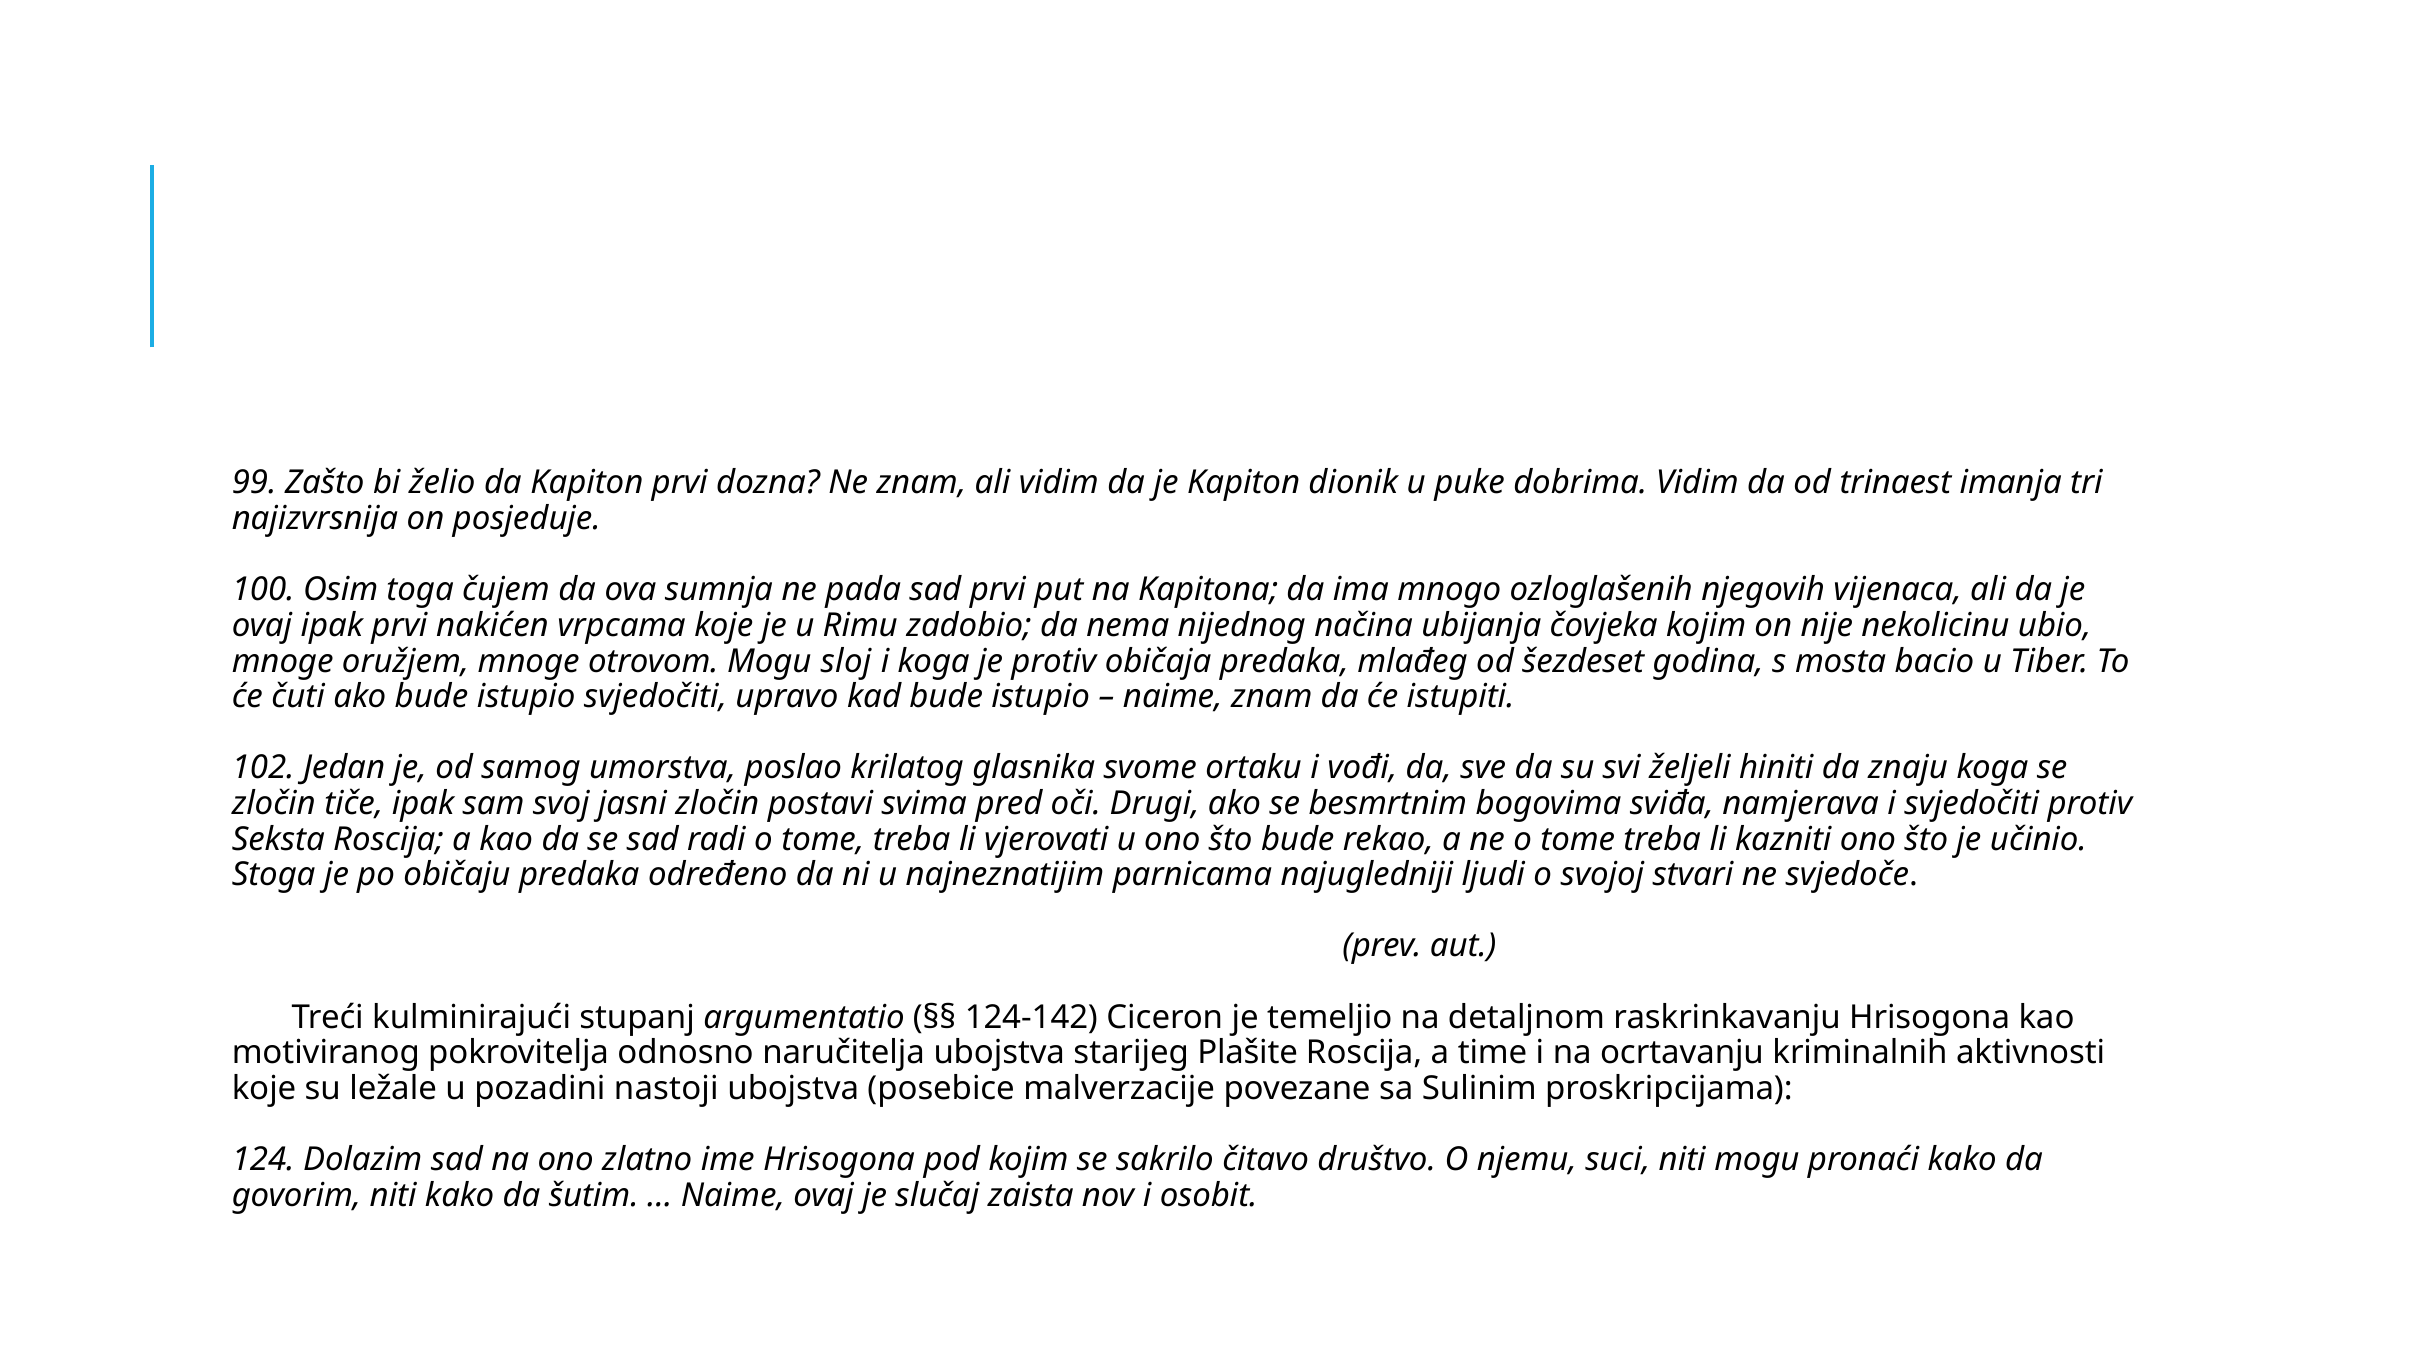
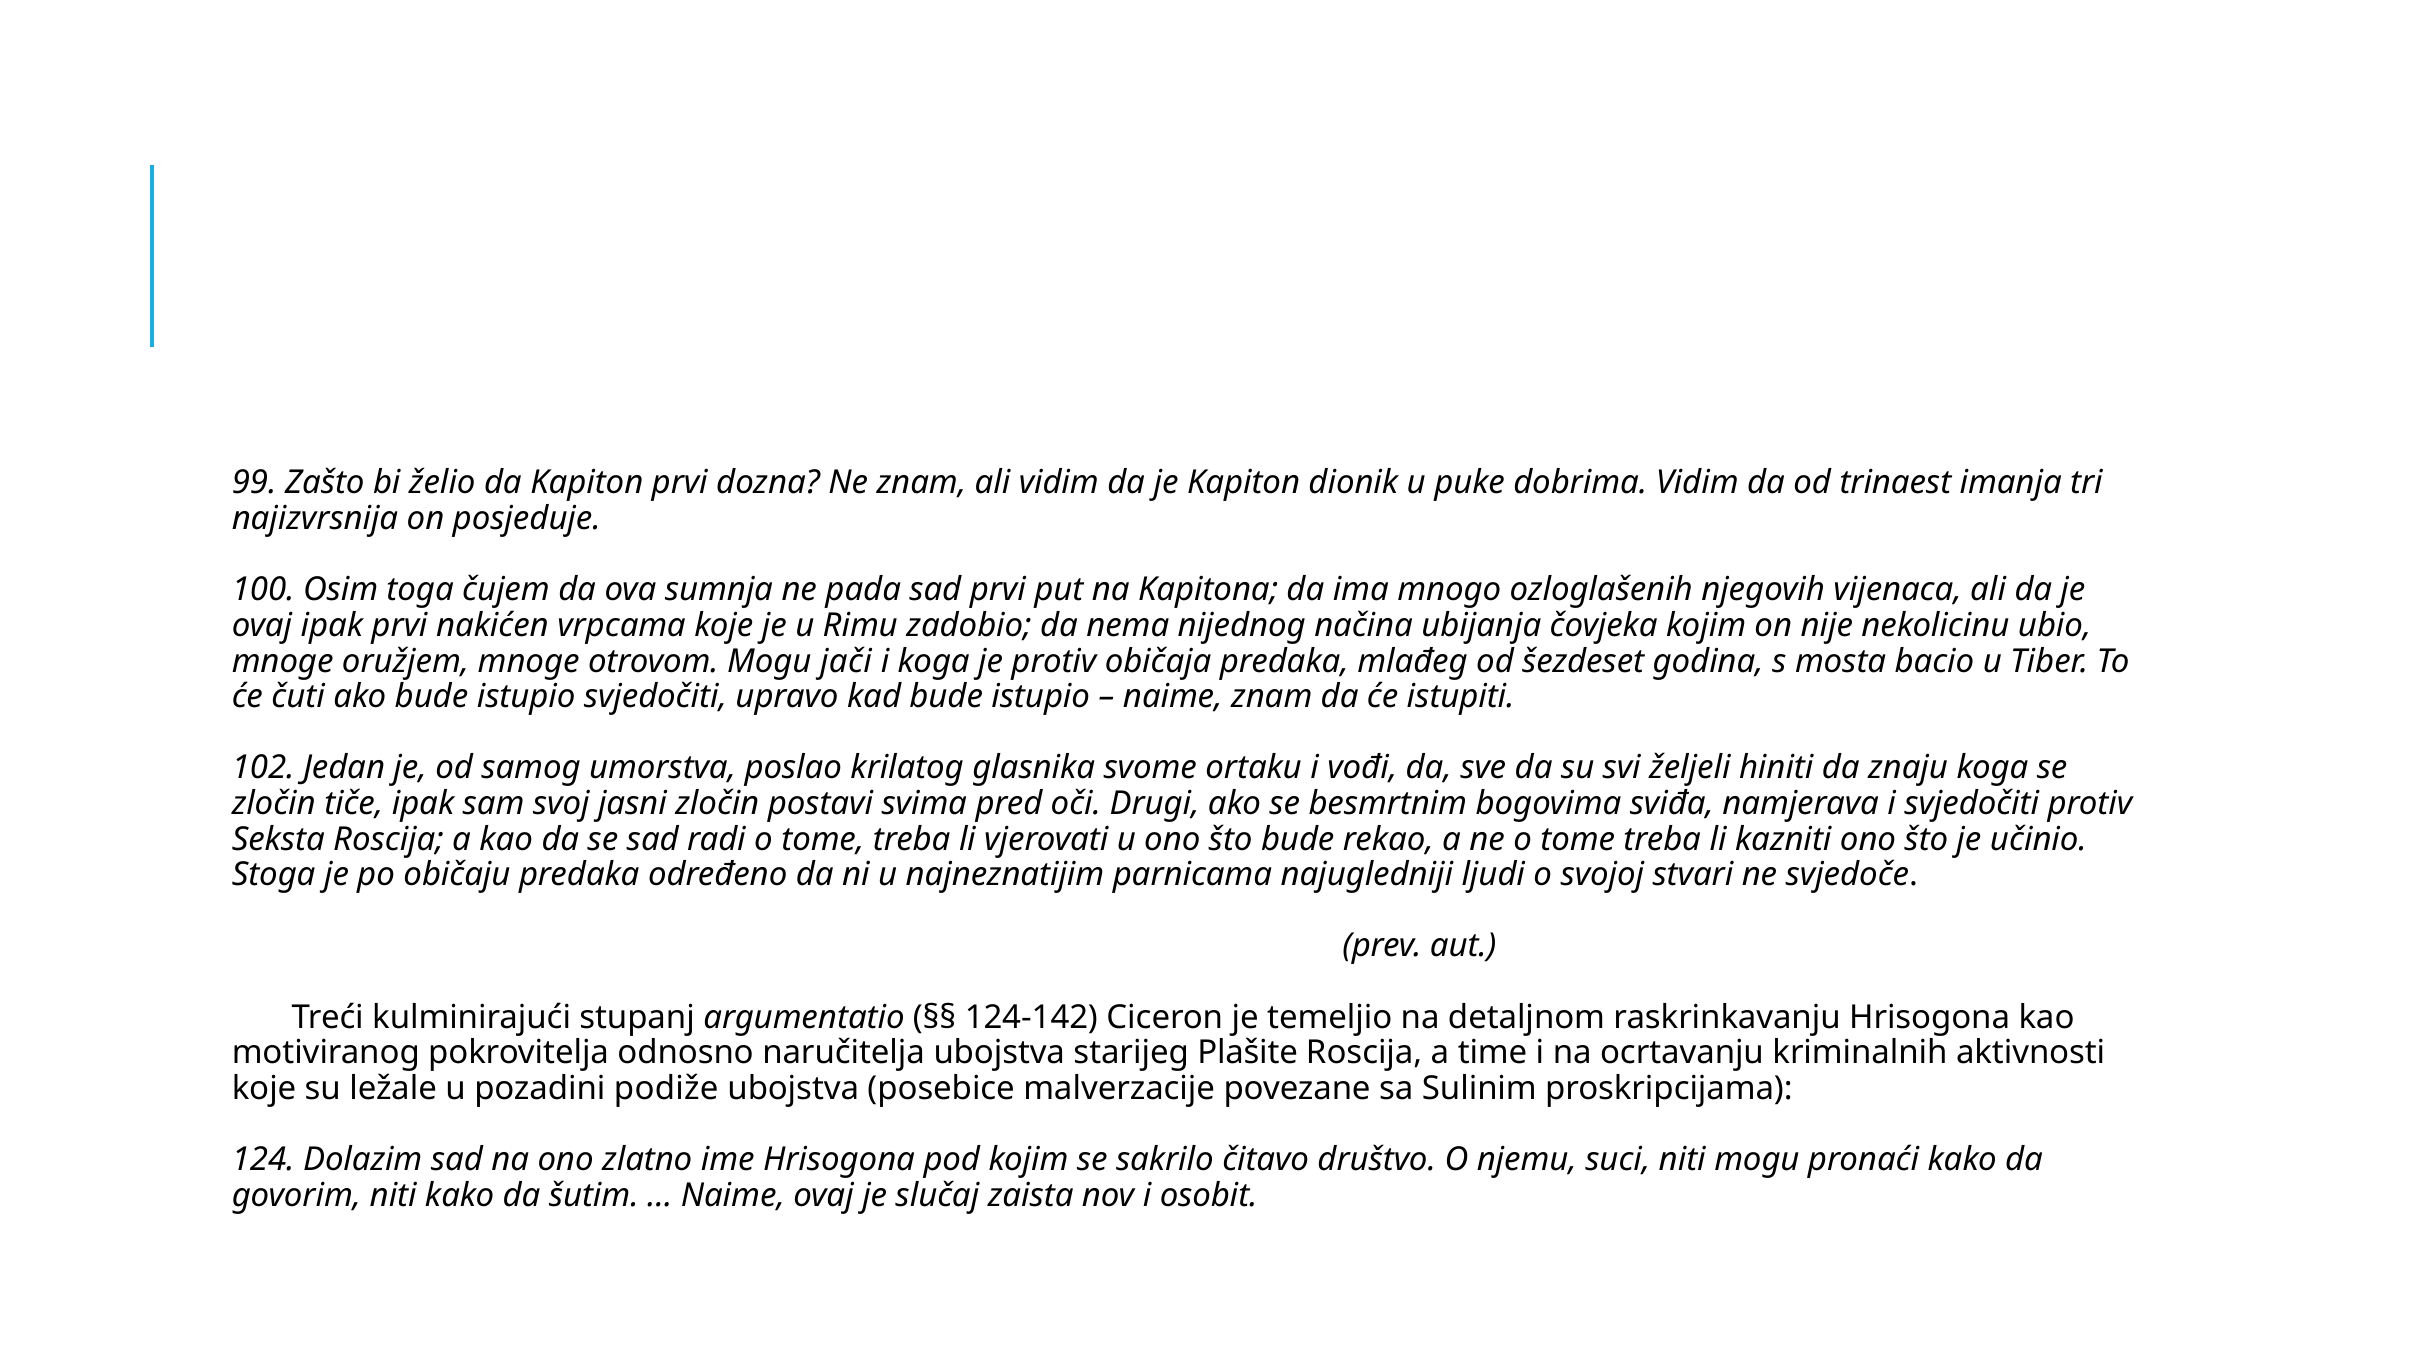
sloj: sloj -> jači
nastoji: nastoji -> podiže
